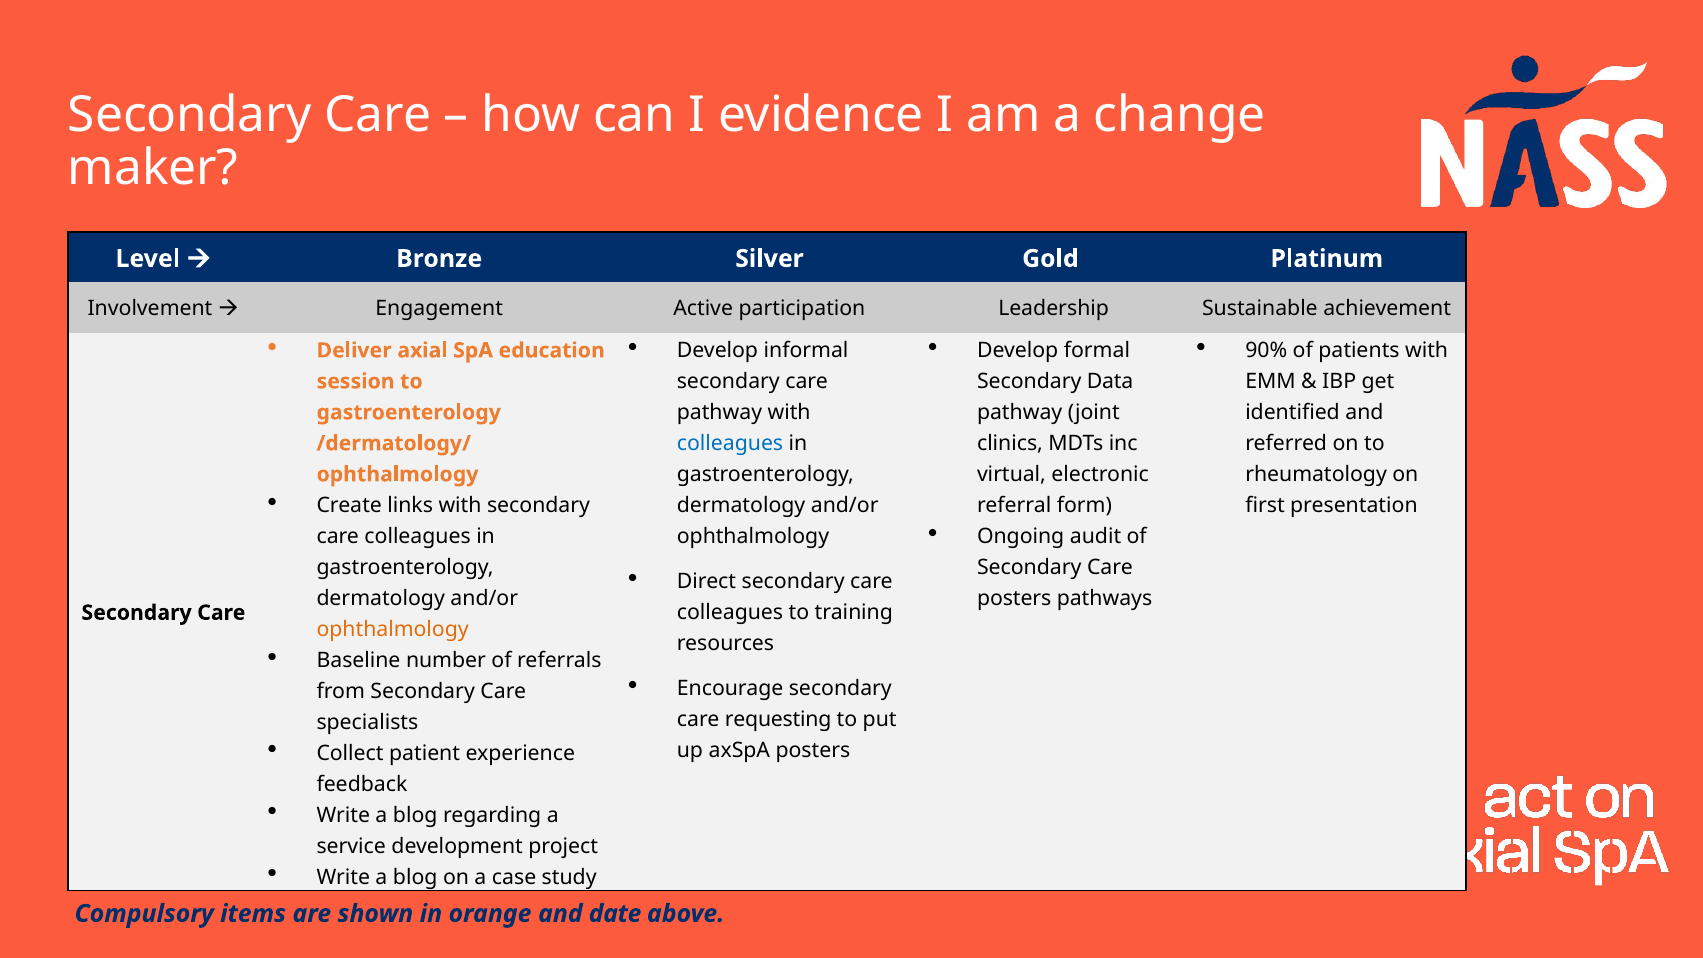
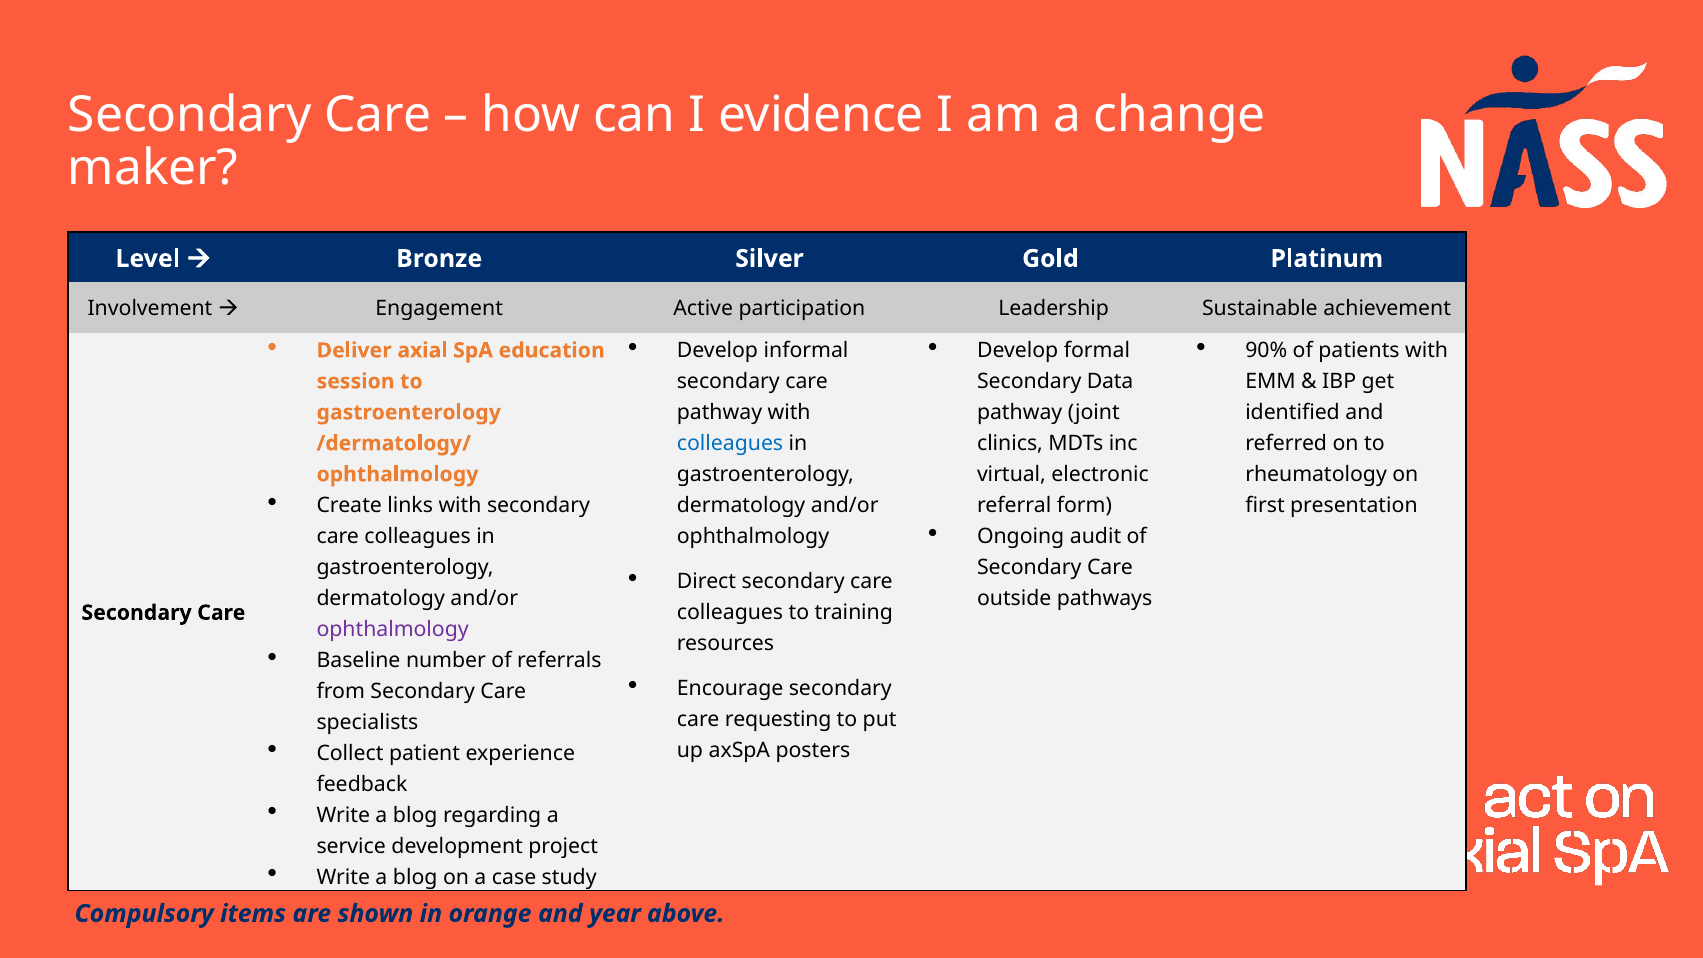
posters at (1014, 598): posters -> outside
ophthalmology at (393, 629) colour: orange -> purple
date: date -> year
